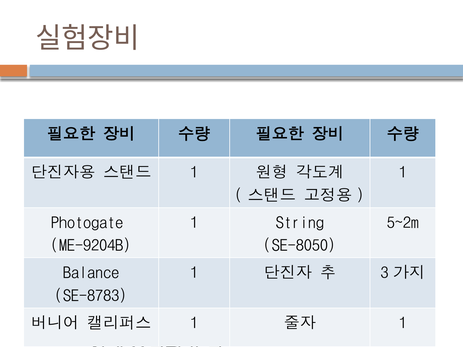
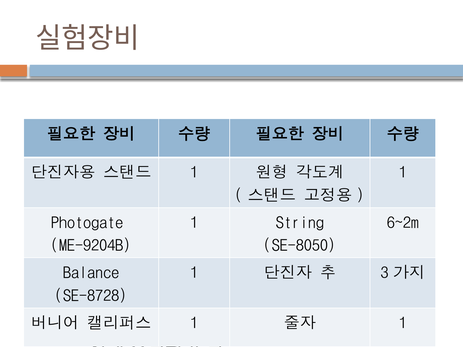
5~2m: 5~2m -> 6~2m
SE-8783: SE-8783 -> SE-8728
